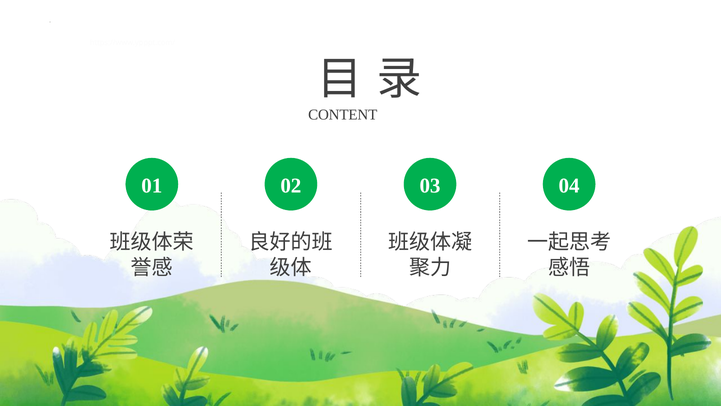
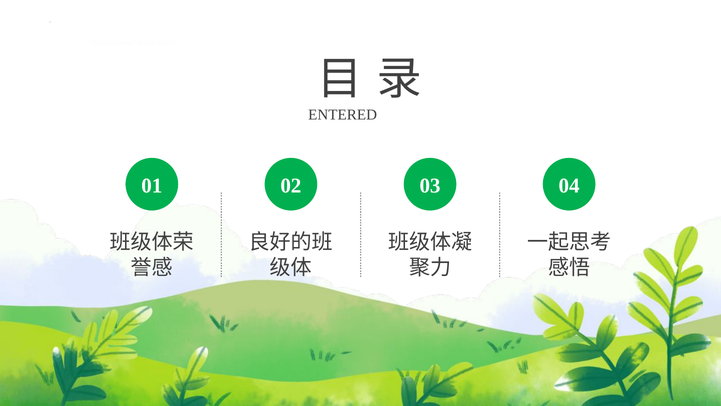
CONTENT: CONTENT -> ENTERED
